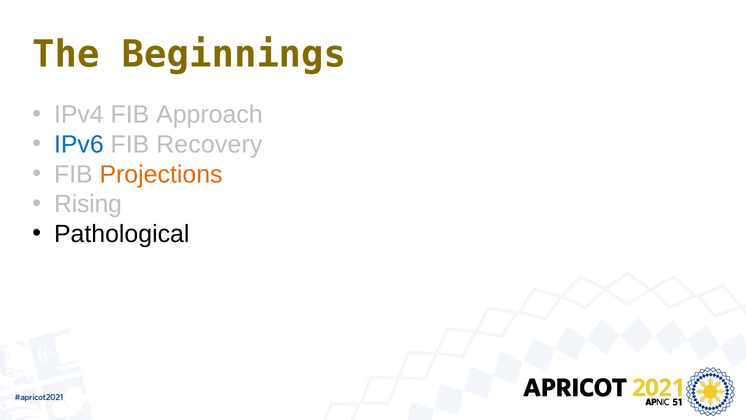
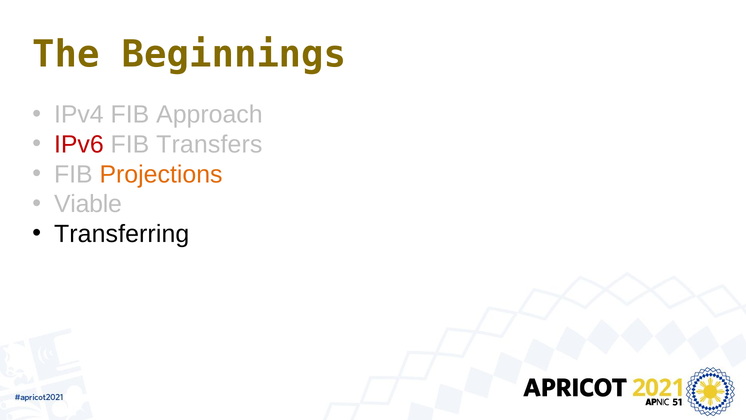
IPv6 colour: blue -> red
Recovery: Recovery -> Transfers
Rising: Rising -> Viable
Pathological: Pathological -> Transferring
